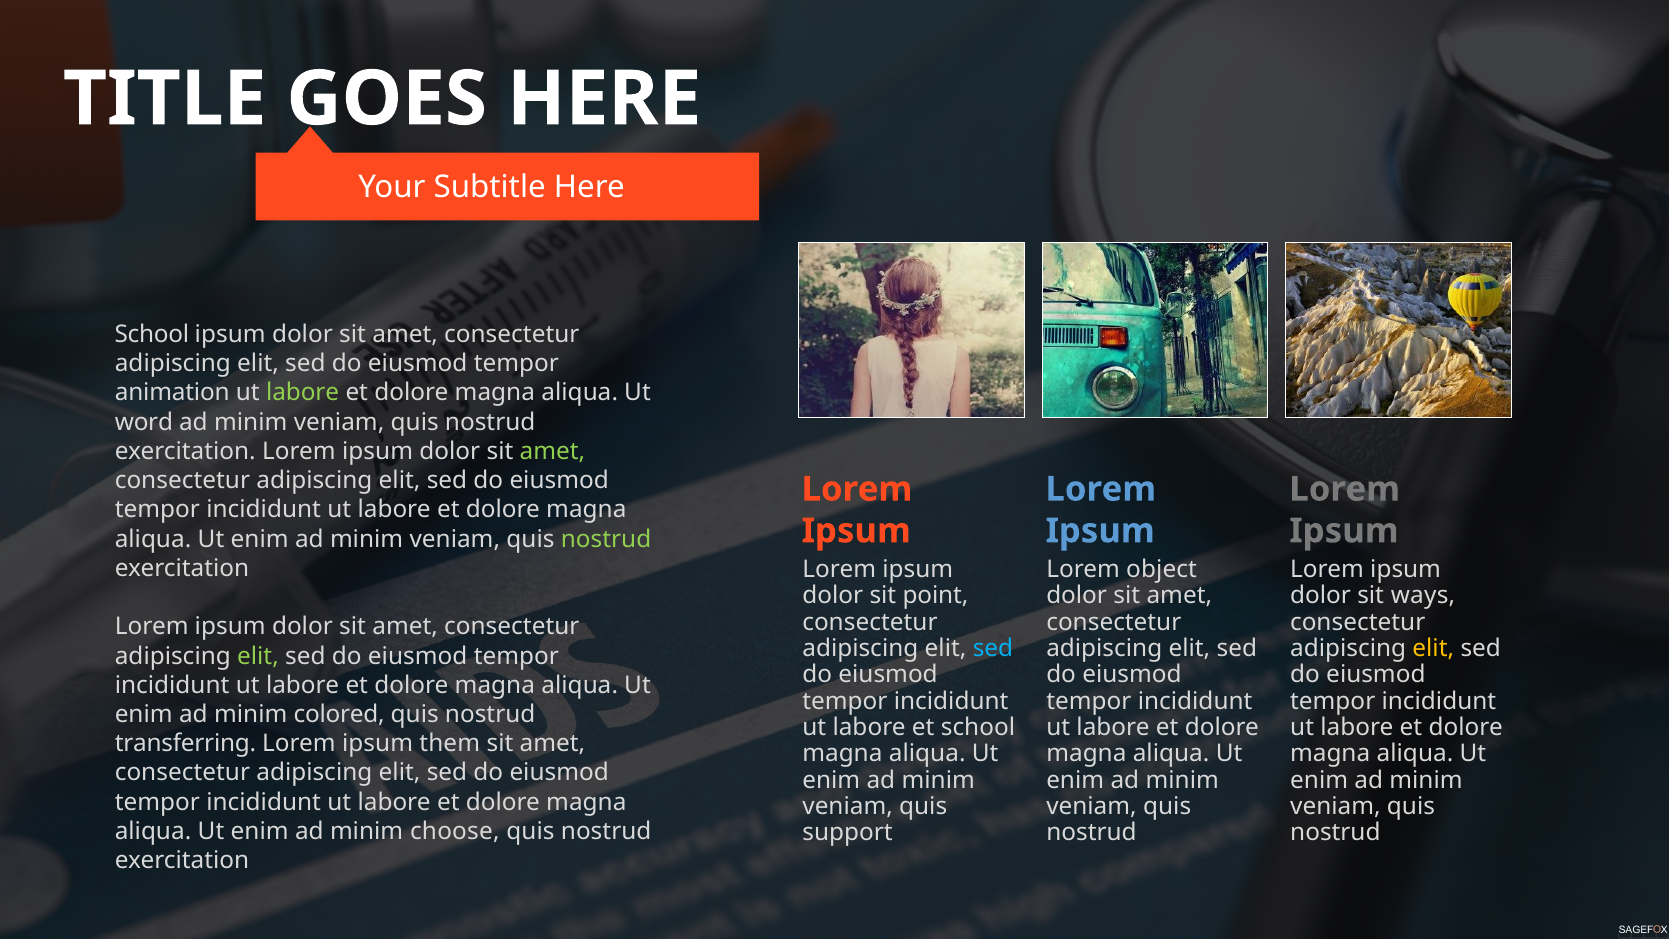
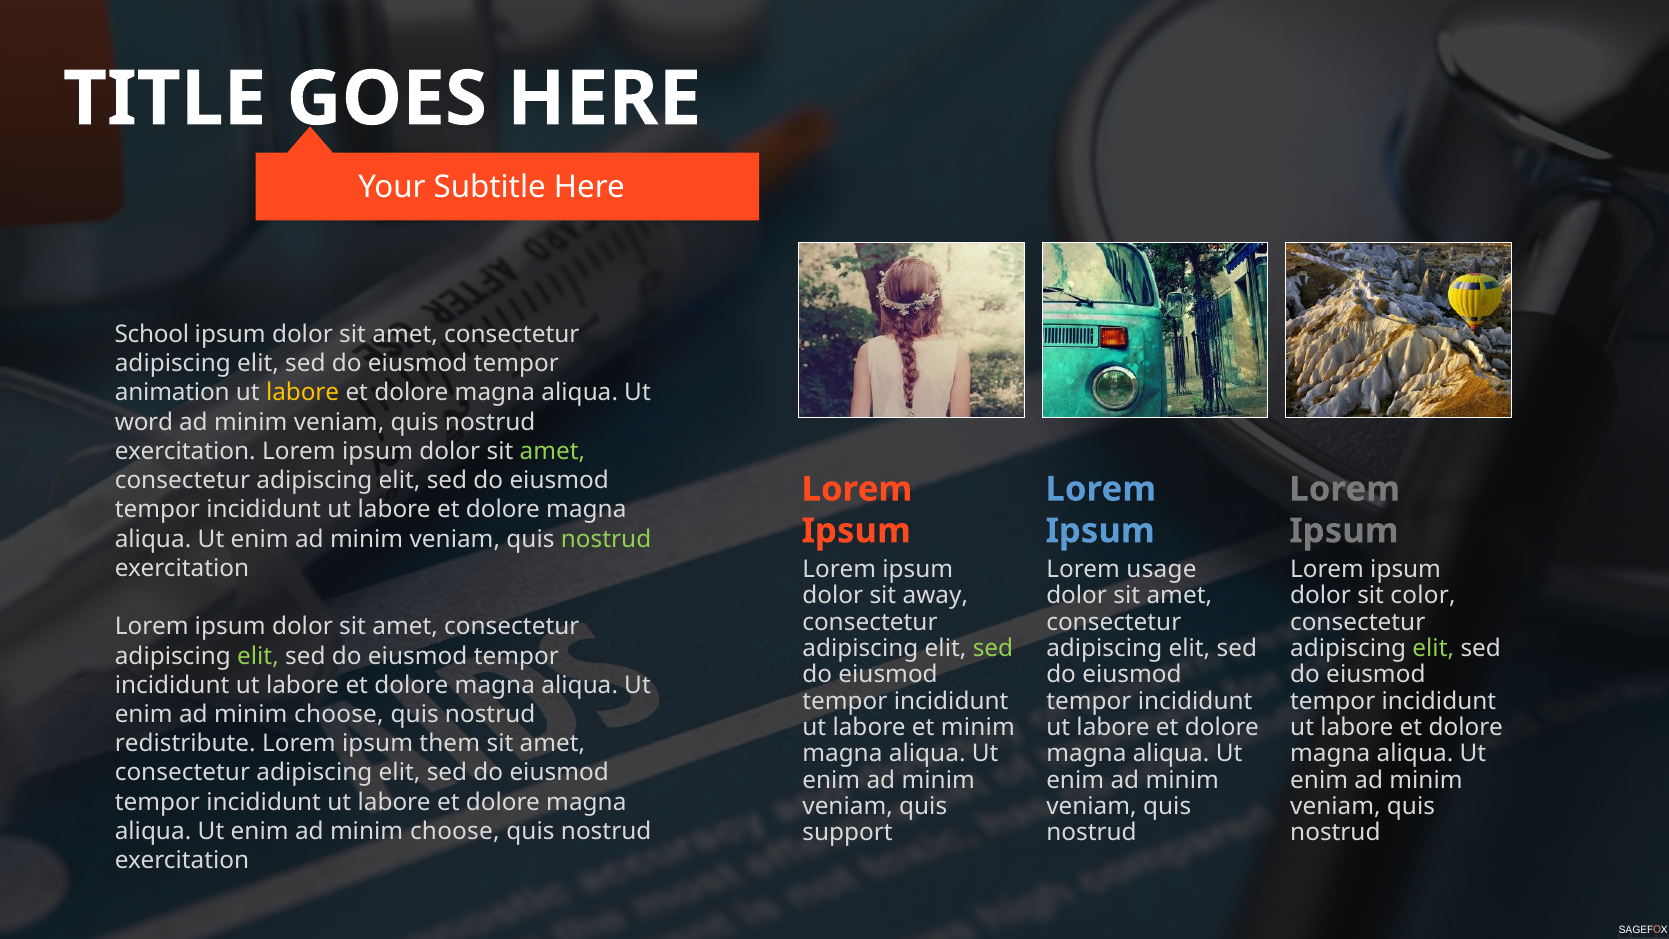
labore at (303, 393) colour: light green -> yellow
object: object -> usage
point: point -> away
ways: ways -> color
sed at (993, 648) colour: light blue -> light green
elit at (1433, 648) colour: yellow -> light green
colored at (339, 714): colored -> choose
et school: school -> minim
transferring: transferring -> redistribute
